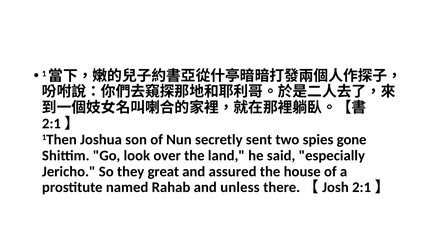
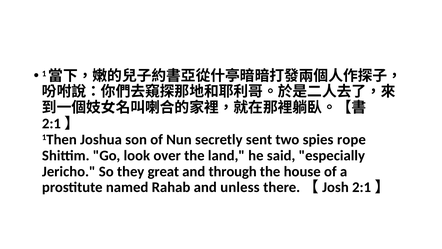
gone: gone -> rope
assured: assured -> through
